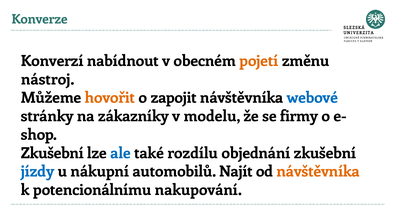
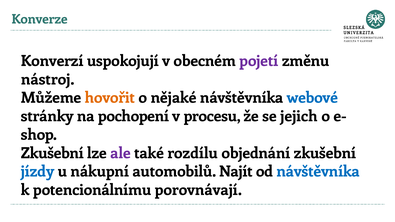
nabídnout: nabídnout -> uspokojují
pojetí colour: orange -> purple
zapojit: zapojit -> nějaké
zákazníky: zákazníky -> pochopení
modelu: modelu -> procesu
firmy: firmy -> jejich
ale colour: blue -> purple
návštěvníka at (318, 172) colour: orange -> blue
nakupování: nakupování -> porovnávají
